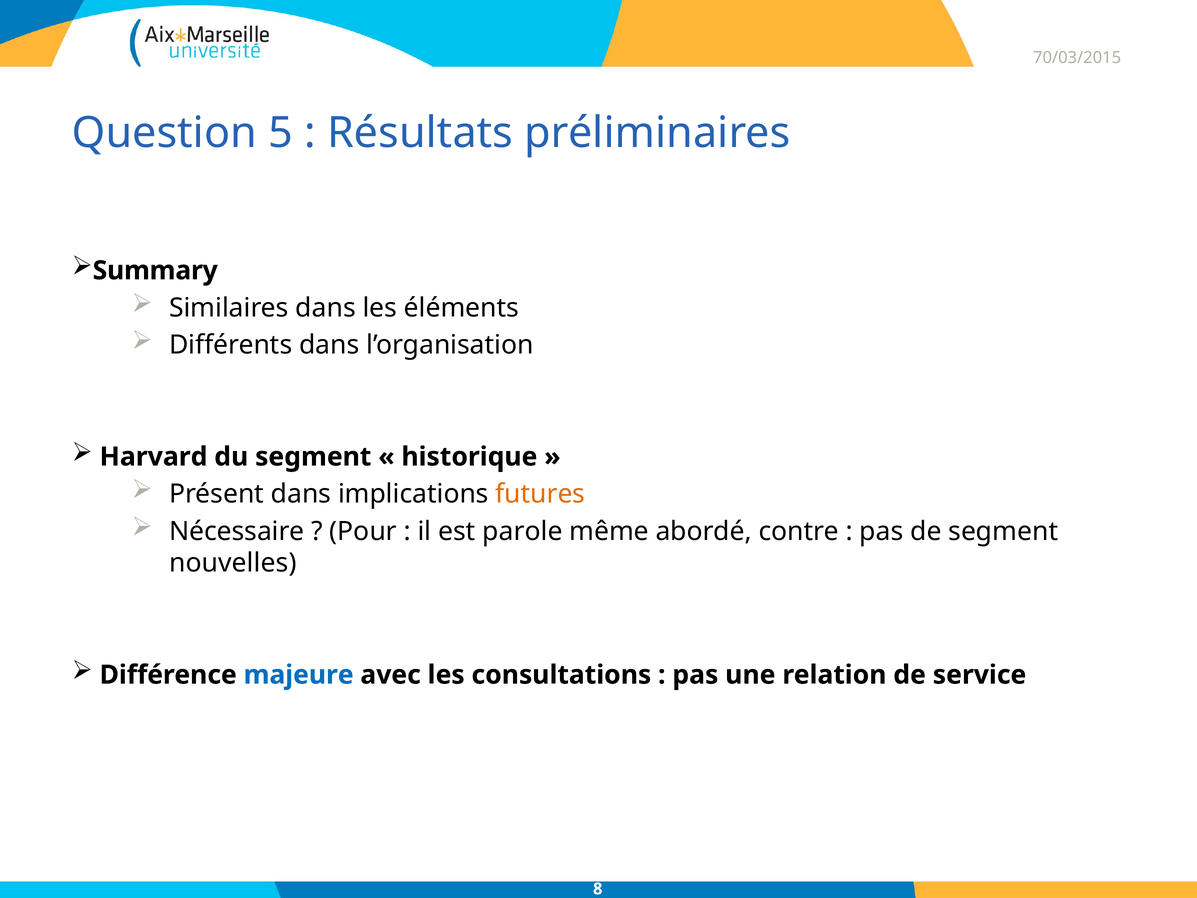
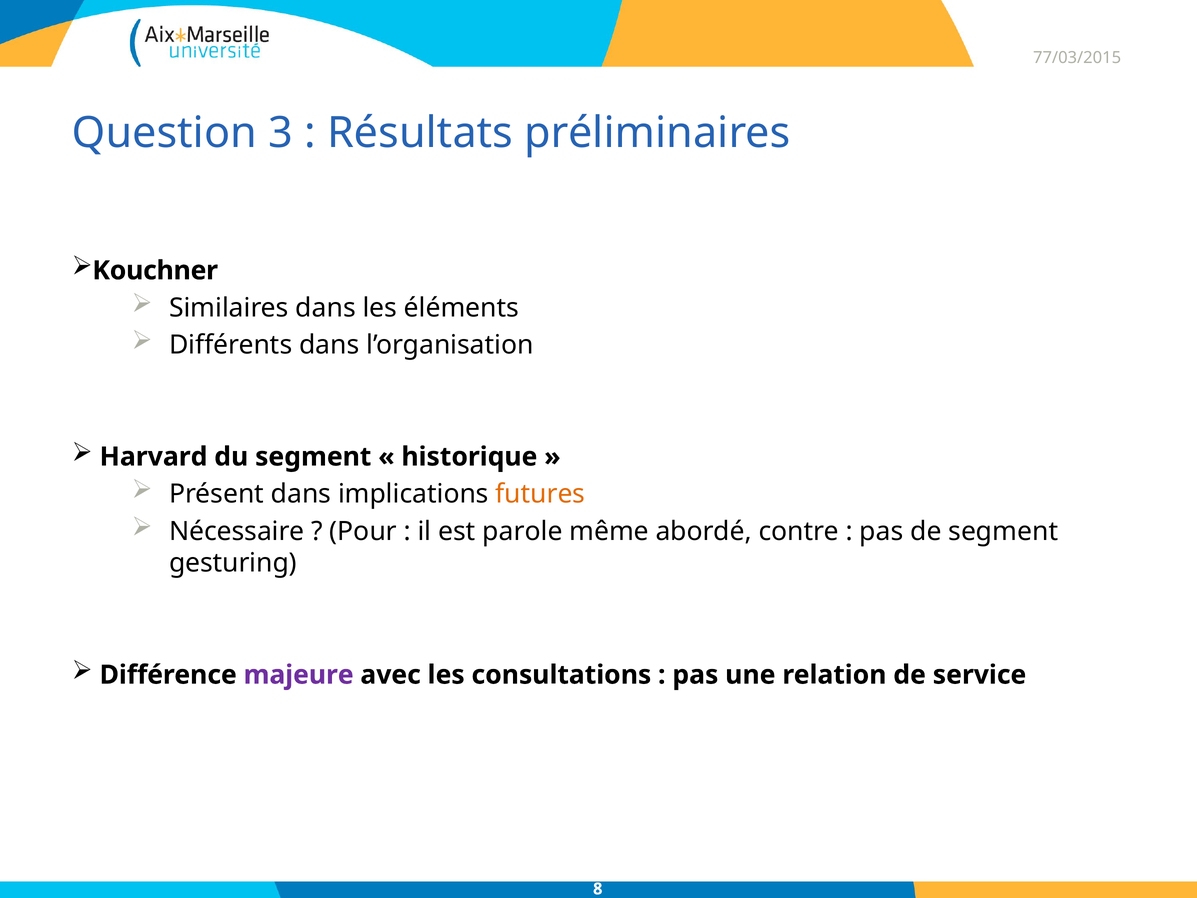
70/03/2015: 70/03/2015 -> 77/03/2015
5: 5 -> 3
Summary: Summary -> Kouchner
nouvelles: nouvelles -> gesturing
majeure colour: blue -> purple
